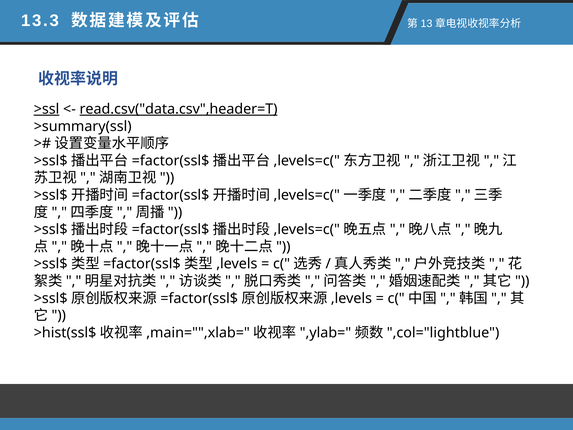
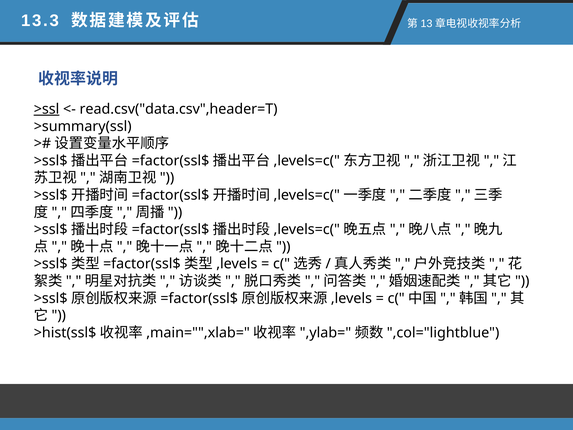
read.csv("data.csv",header=T underline: present -> none
